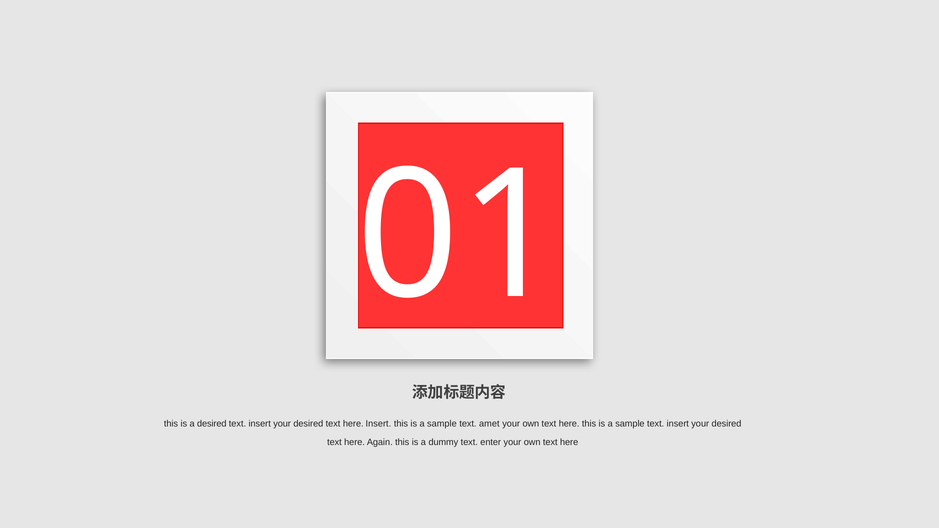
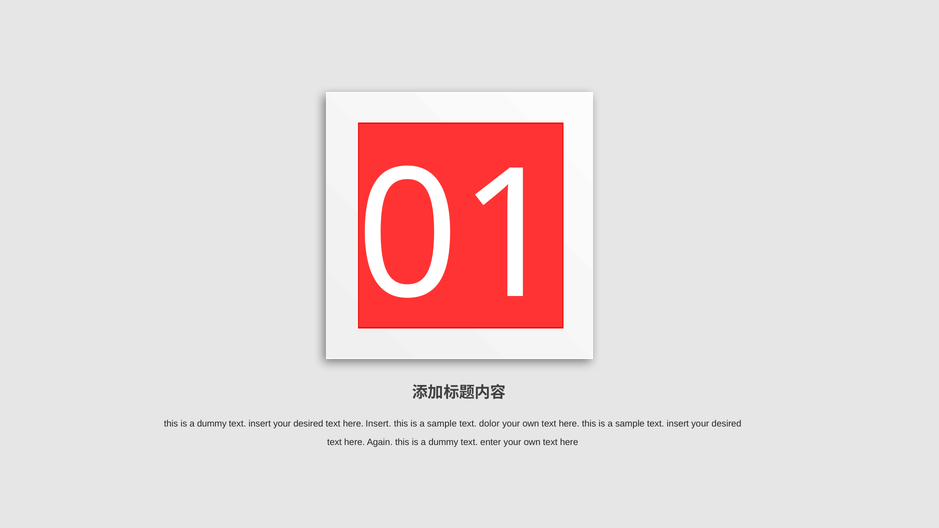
desired at (212, 424): desired -> dummy
amet: amet -> dolor
